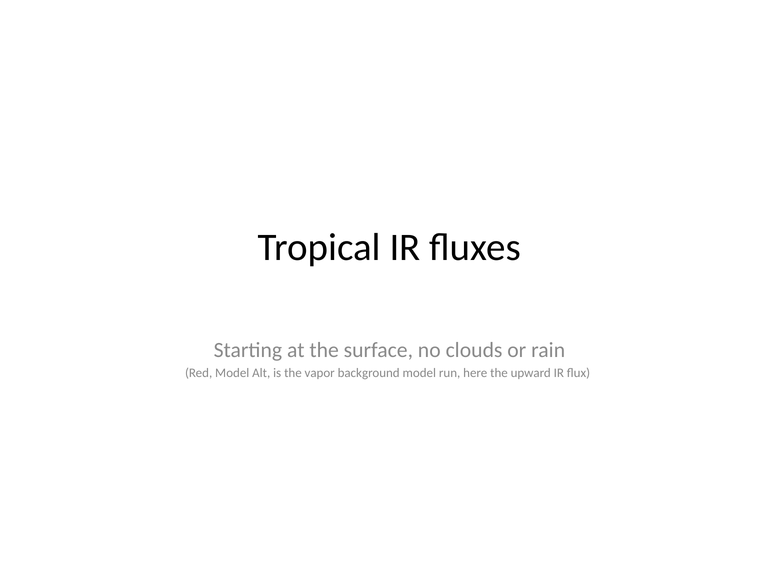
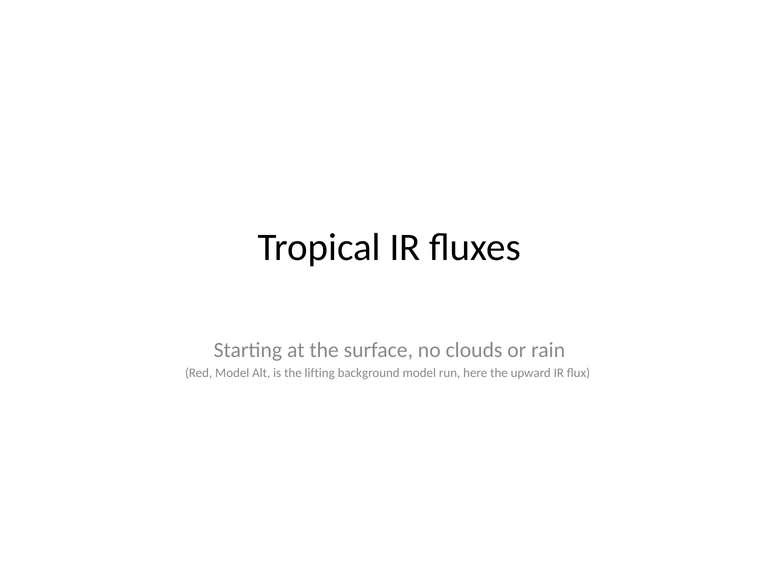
vapor: vapor -> lifting
